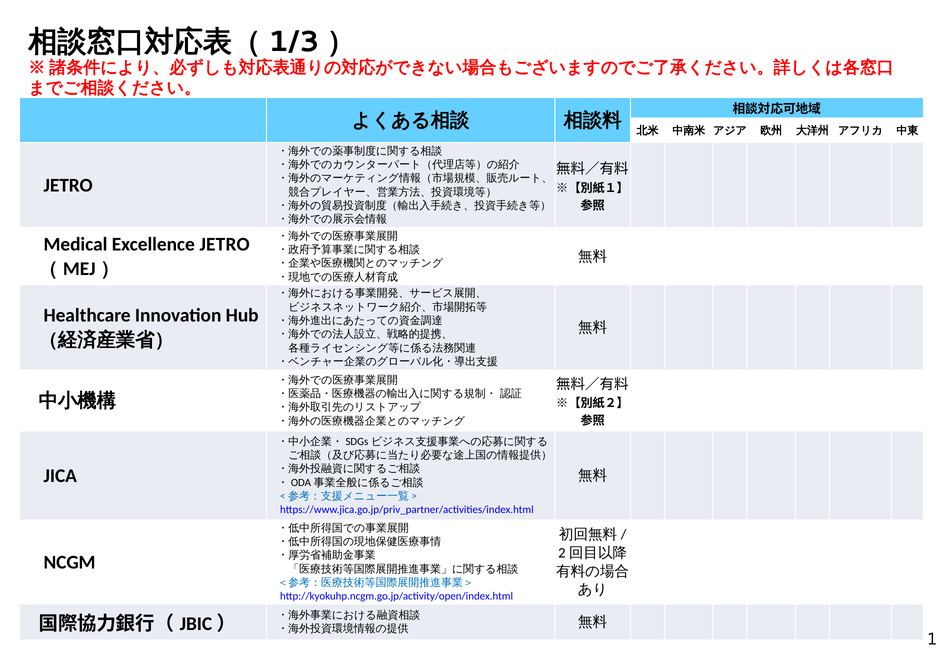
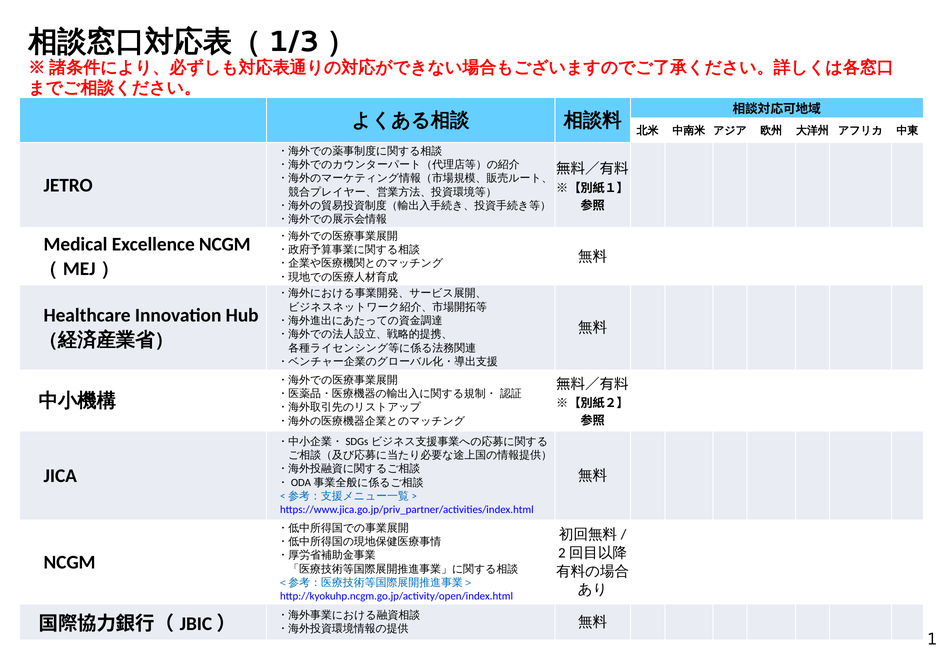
Excellence JETRO: JETRO -> NCGM
